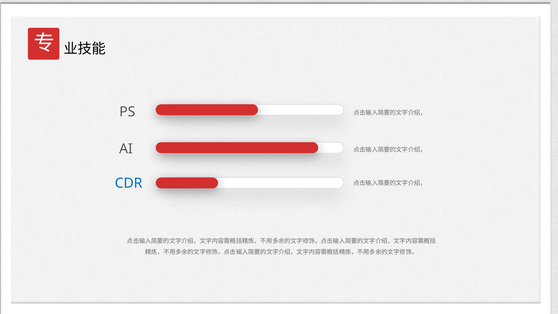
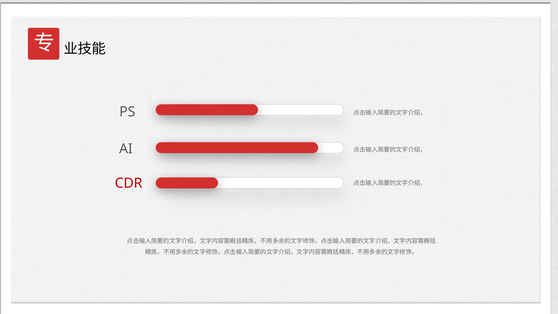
CDR colour: blue -> red
